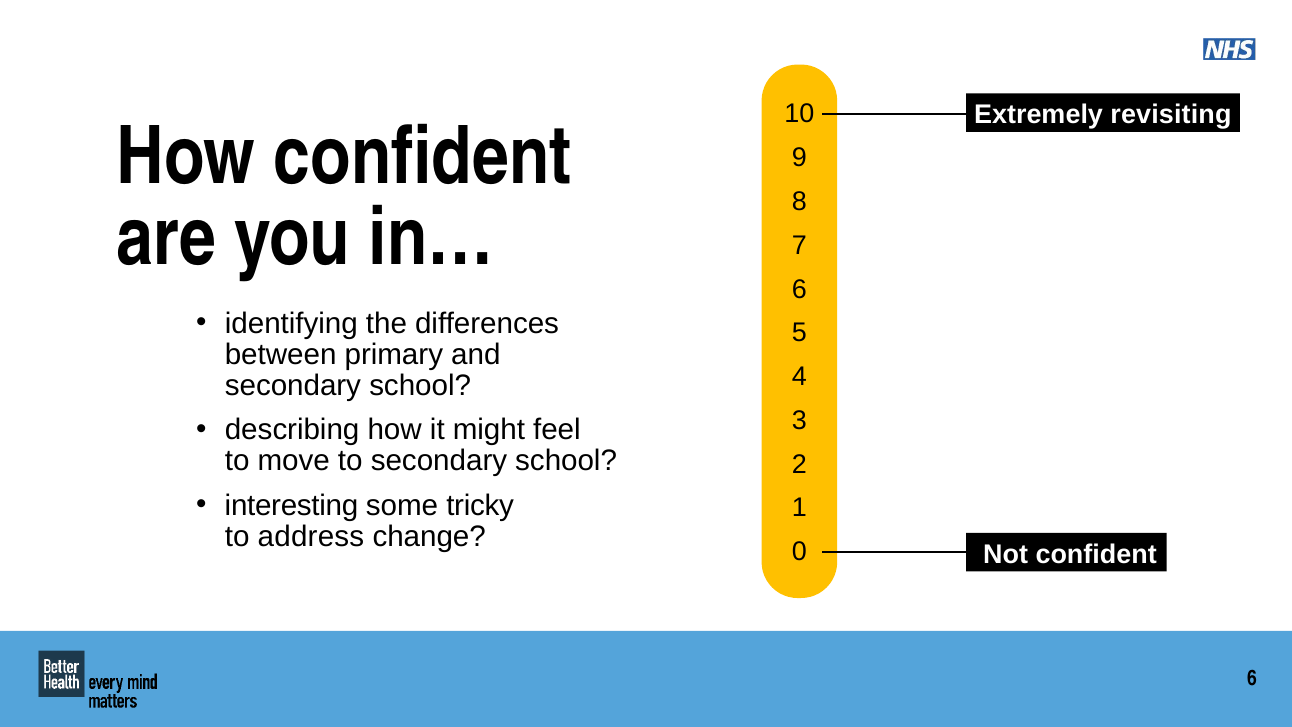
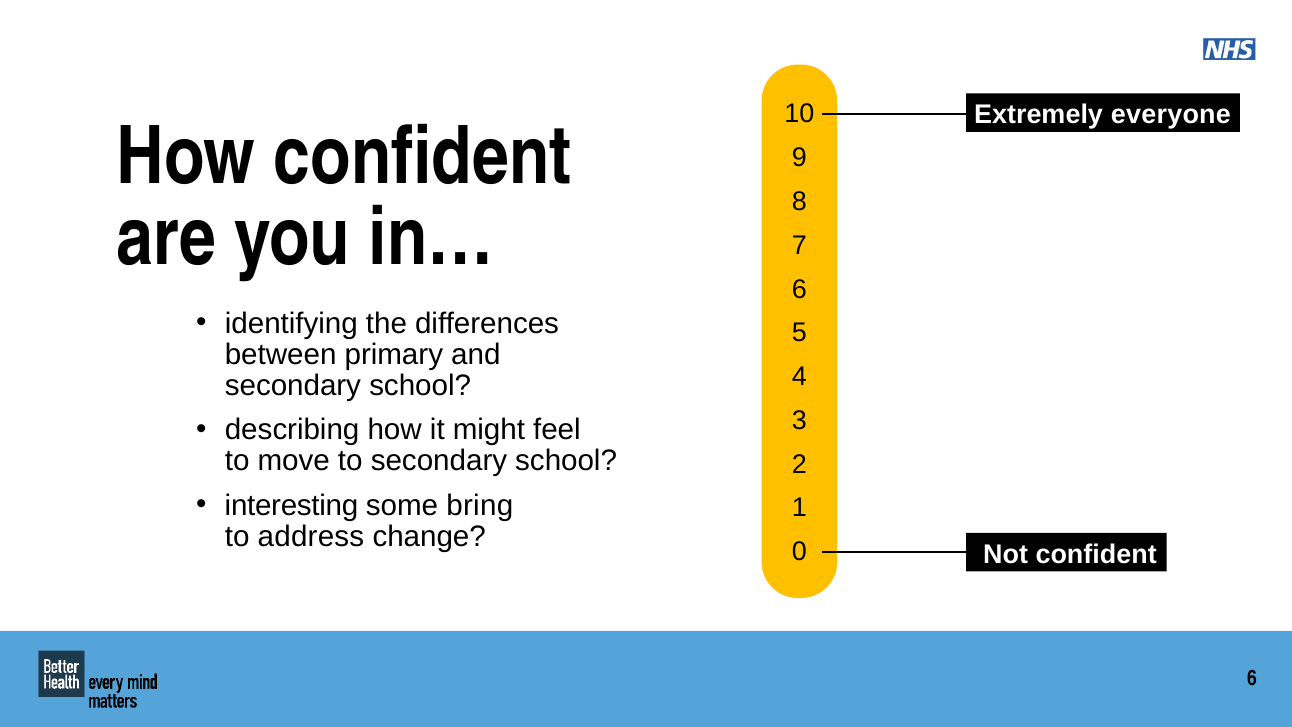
revisiting: revisiting -> everyone
tricky: tricky -> bring
